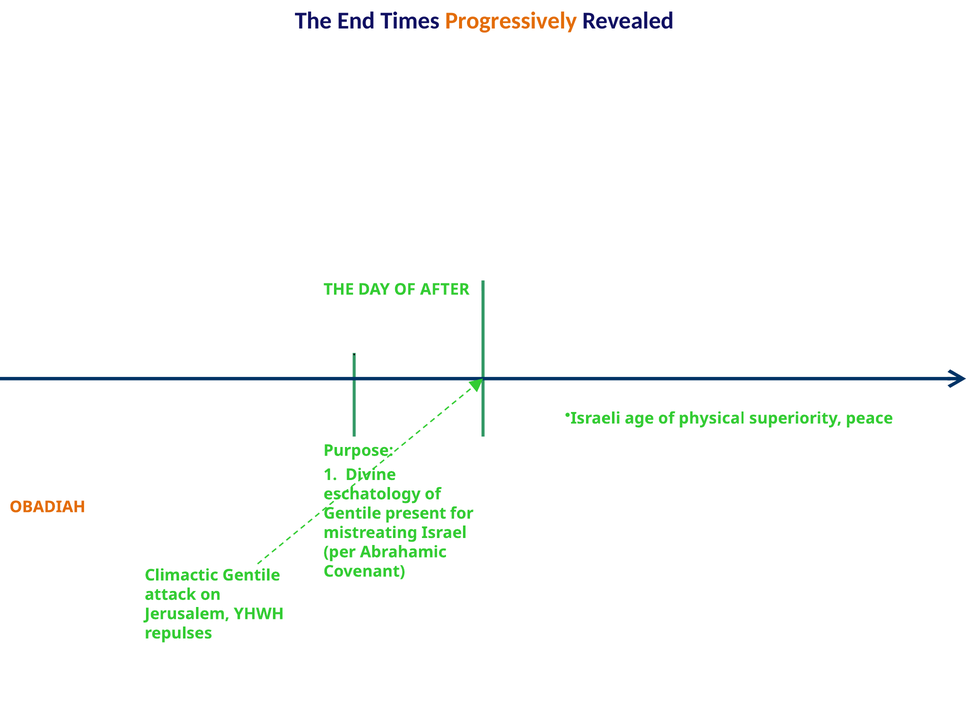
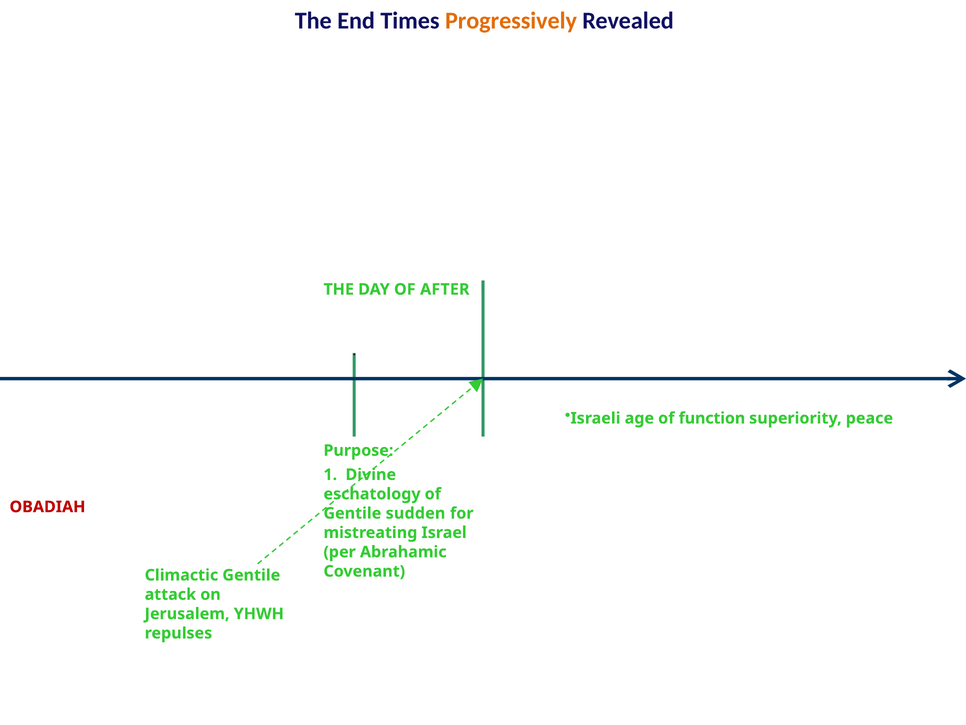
physical: physical -> function
OBADIAH colour: orange -> red
present: present -> sudden
